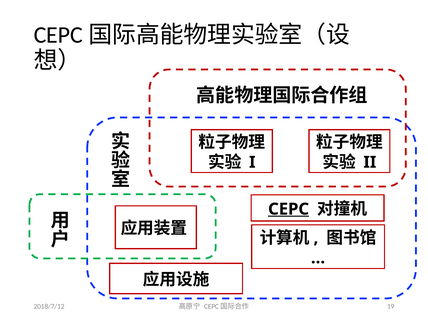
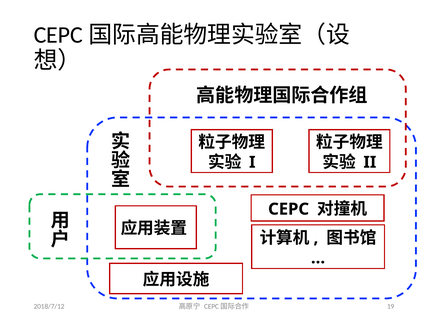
CEPC underline: present -> none
